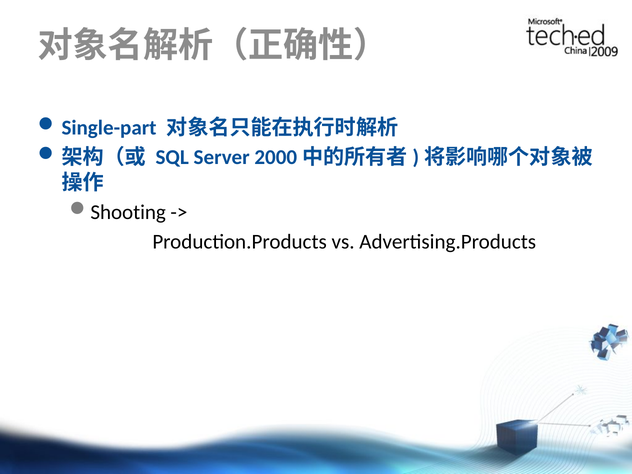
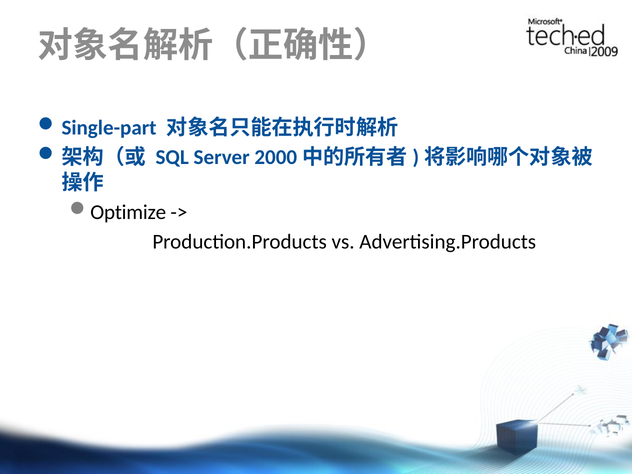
Shooting: Shooting -> Optimize
